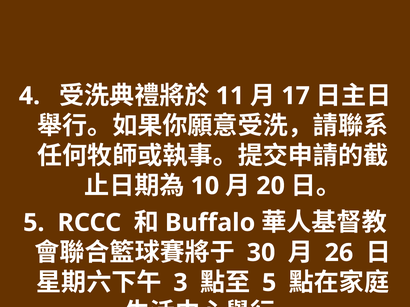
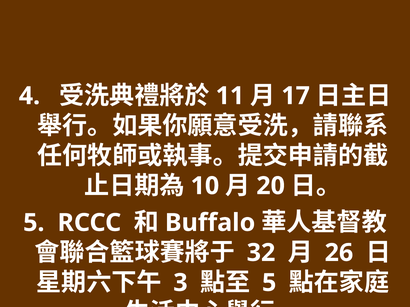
30: 30 -> 32
